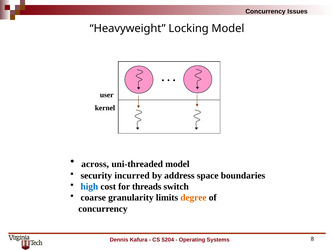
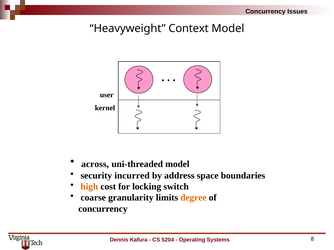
Locking: Locking -> Context
high colour: blue -> orange
threads: threads -> locking
